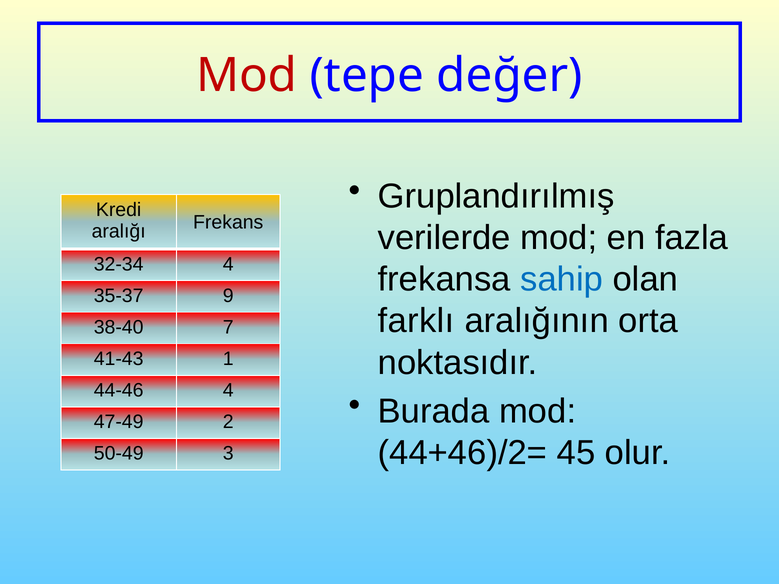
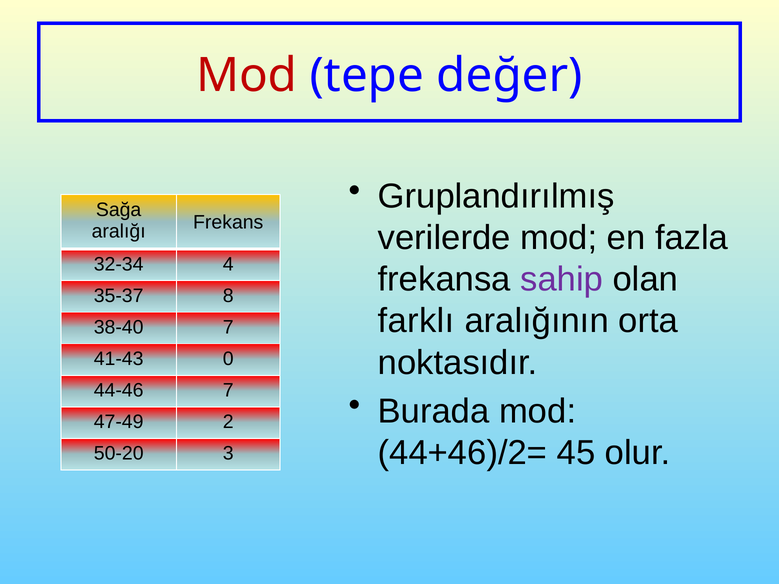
Kredi: Kredi -> Sağa
sahip colour: blue -> purple
9: 9 -> 8
1: 1 -> 0
44-46 4: 4 -> 7
50-49: 50-49 -> 50-20
